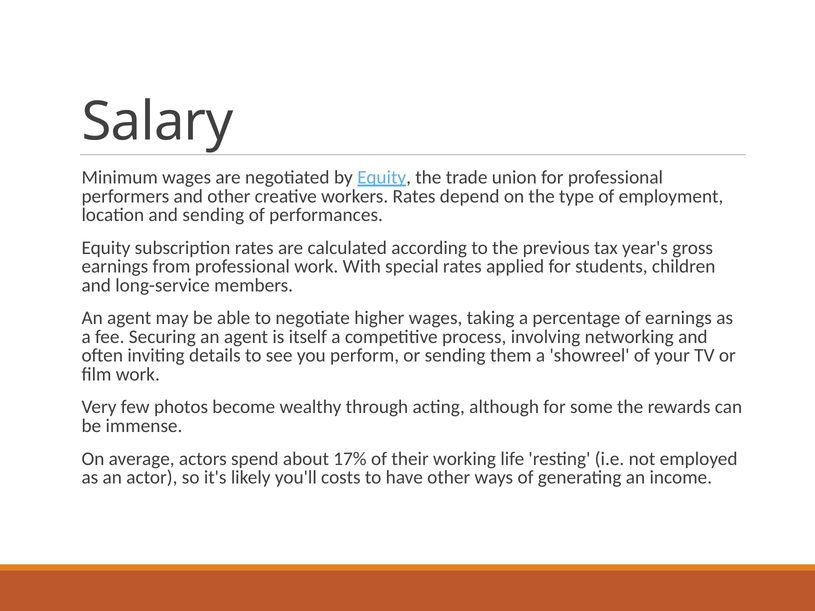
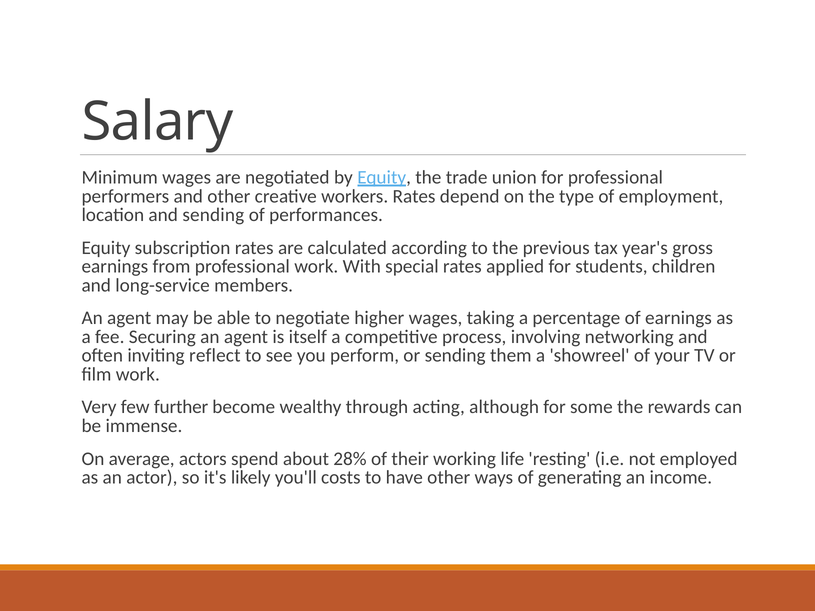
details: details -> reflect
photos: photos -> further
17%: 17% -> 28%
